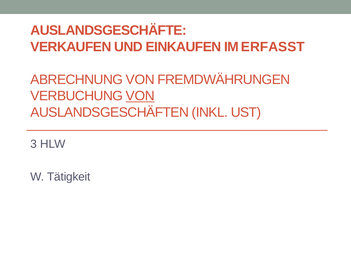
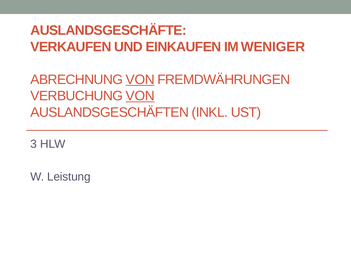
ERFASST: ERFASST -> WENIGER
VON at (140, 80) underline: none -> present
Tätigkeit: Tätigkeit -> Leistung
